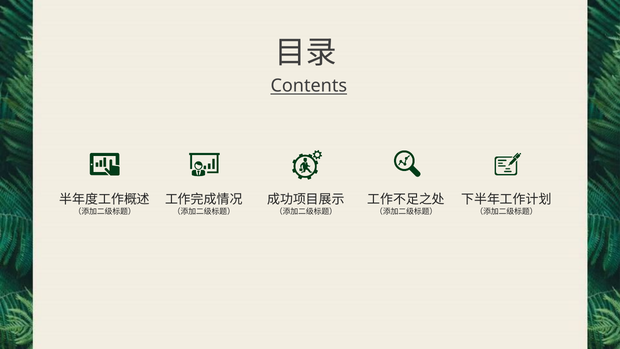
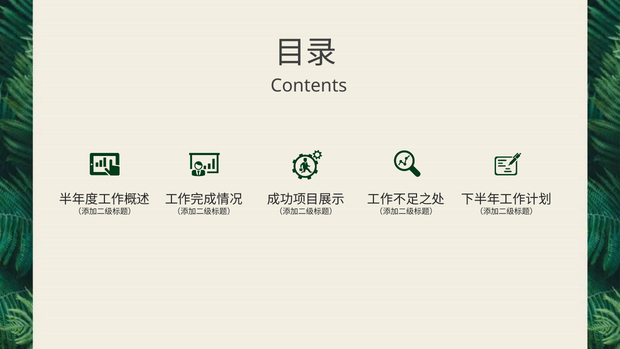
Contents underline: present -> none
